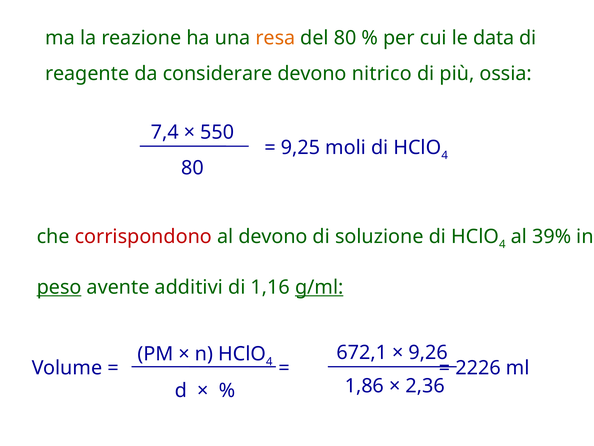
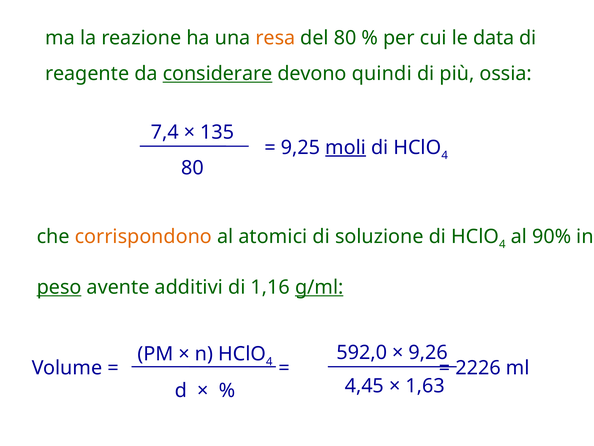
considerare underline: none -> present
nitrico: nitrico -> quindi
550: 550 -> 135
moli underline: none -> present
corrispondono colour: red -> orange
al devono: devono -> atomici
39%: 39% -> 90%
672,1: 672,1 -> 592,0
1,86: 1,86 -> 4,45
2,36: 2,36 -> 1,63
